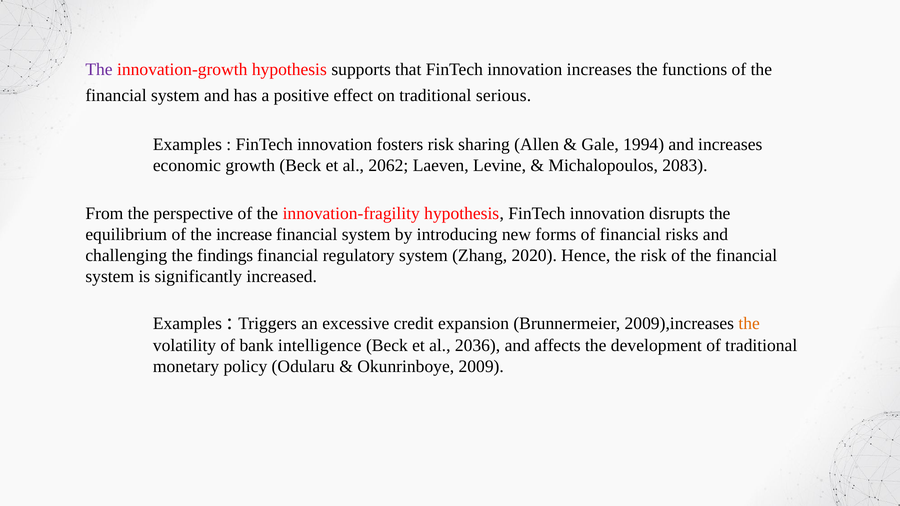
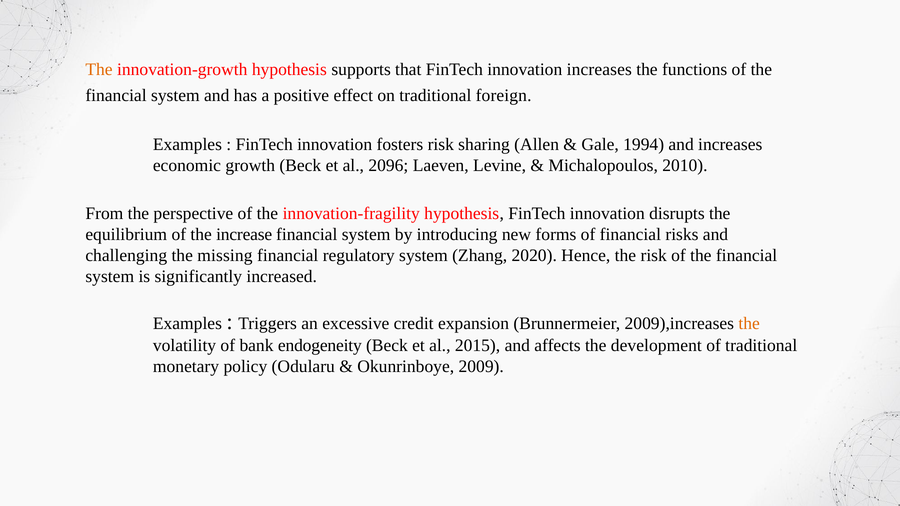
The at (99, 70) colour: purple -> orange
serious: serious -> foreign
2062: 2062 -> 2096
2083: 2083 -> 2010
findings: findings -> missing
intelligence: intelligence -> endogeneity
2036: 2036 -> 2015
